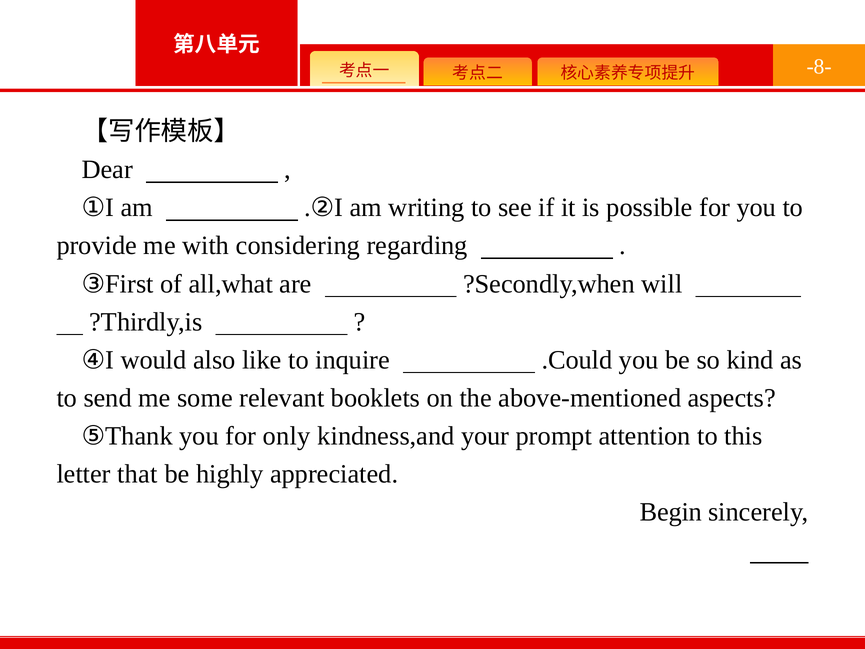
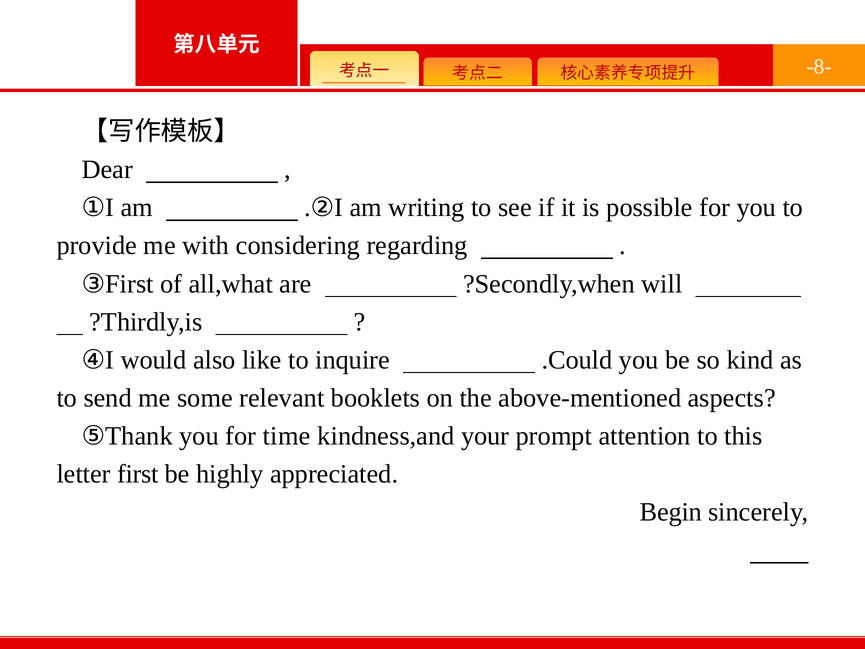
only: only -> time
that: that -> first
